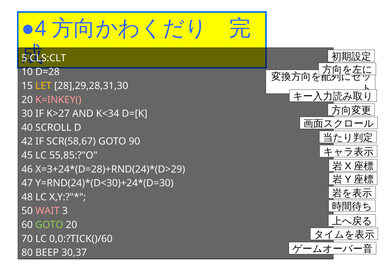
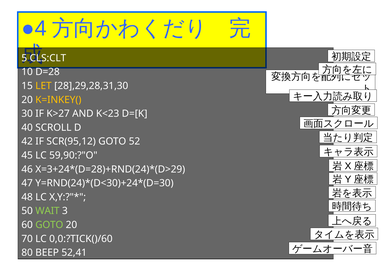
K=INKEY( colour: pink -> yellow
K<34: K<34 -> K<23
SCR(58,67: SCR(58,67 -> SCR(95,12
90: 90 -> 52
55,85:?"O: 55,85:?"O -> 59,90:?"O
WAIT colour: pink -> light green
30,37: 30,37 -> 52,41
